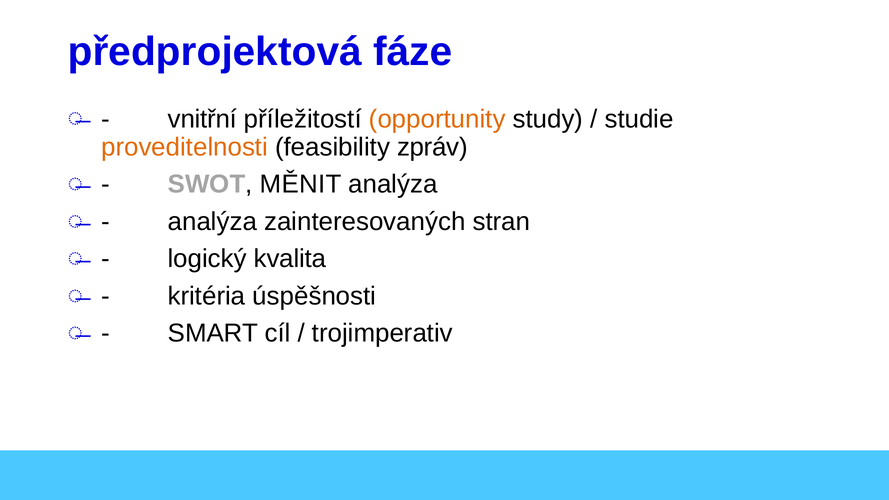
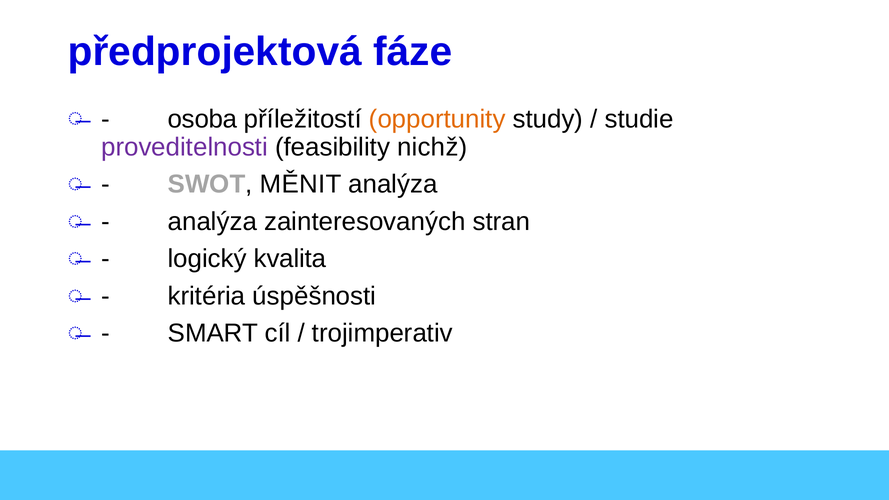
vnitřní: vnitřní -> osoba
proveditelnosti colour: orange -> purple
zpráv: zpráv -> nichž
